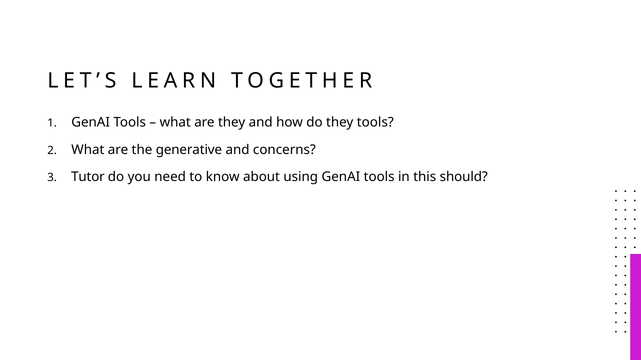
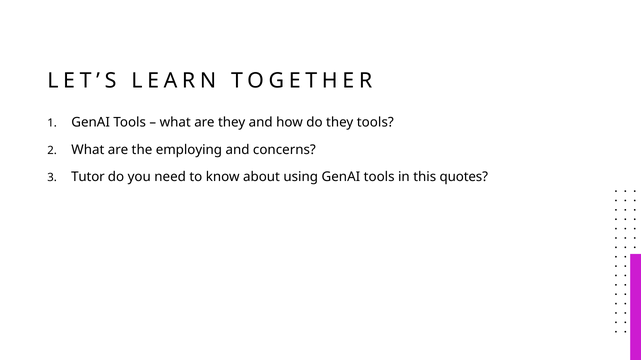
generative: generative -> employing
should: should -> quotes
